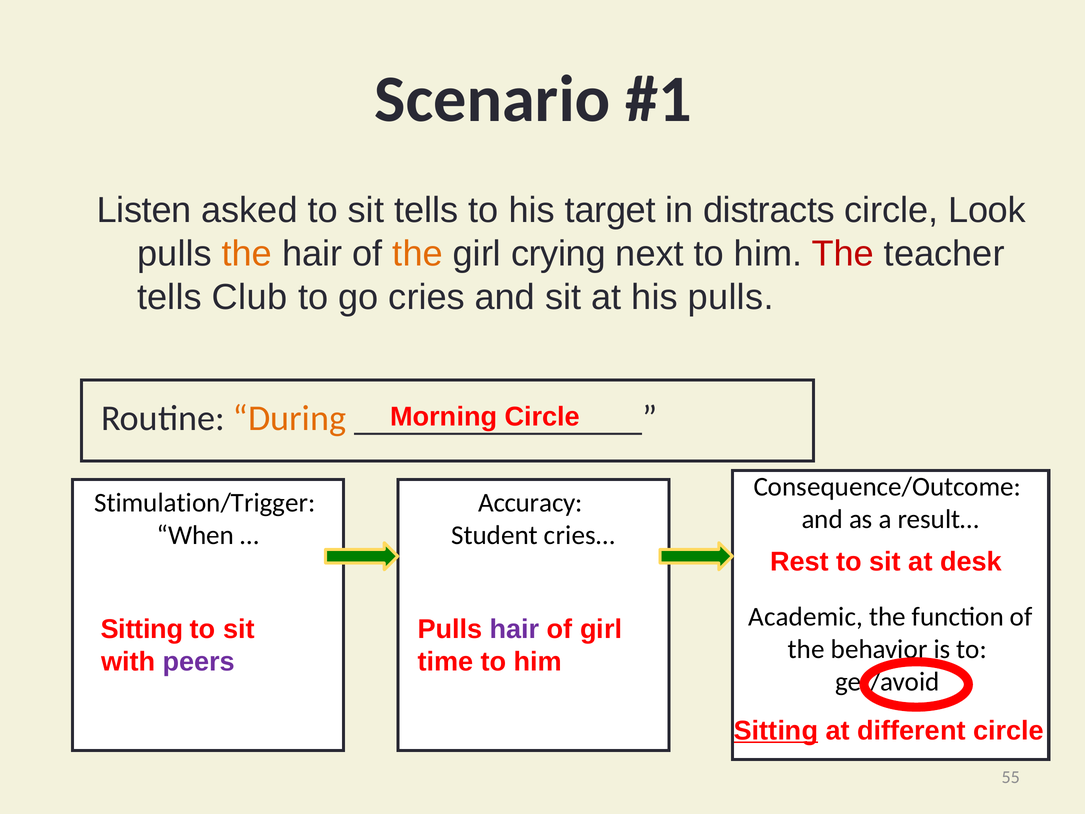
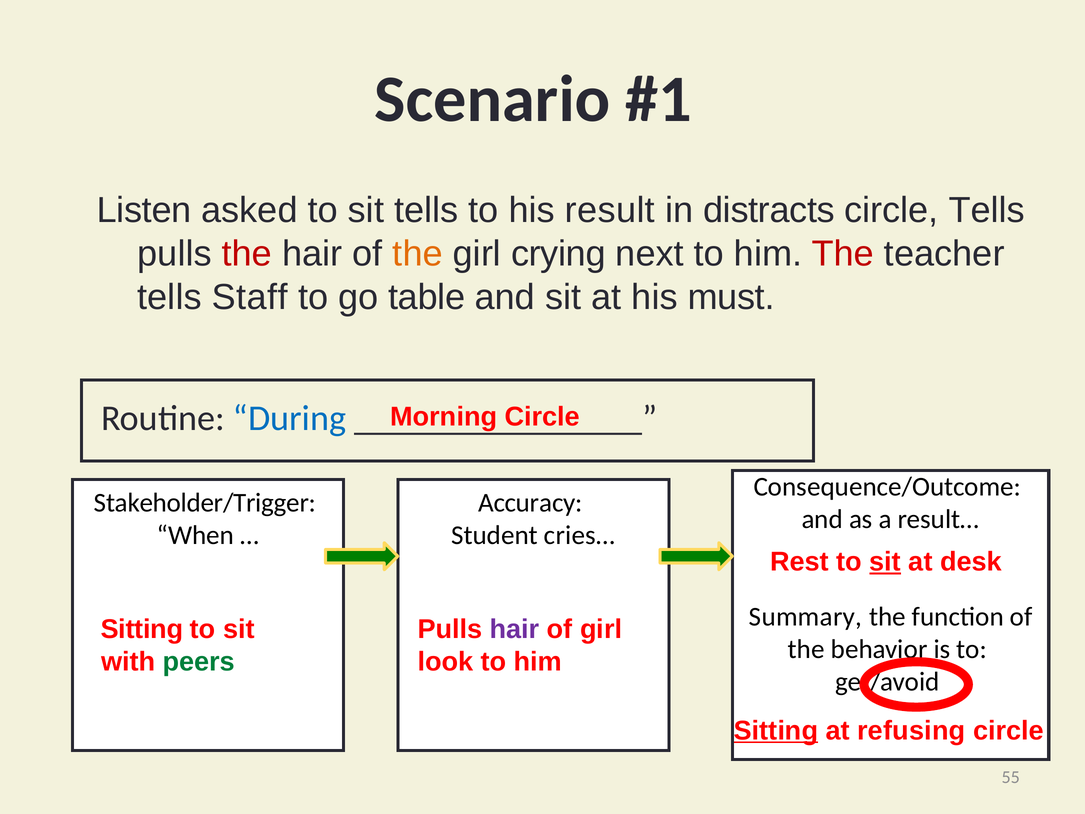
target: target -> result
circle Look: Look -> Tells
the at (247, 254) colour: orange -> red
Club: Club -> Staff
cries: cries -> table
his pulls: pulls -> must
During colour: orange -> blue
Stimulation/Trigger: Stimulation/Trigger -> Stakeholder/Trigger
sit at (885, 562) underline: none -> present
Academic: Academic -> Summary
peers colour: purple -> green
time: time -> look
different: different -> refusing
